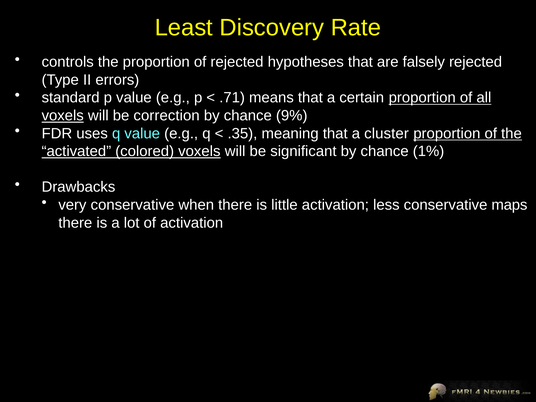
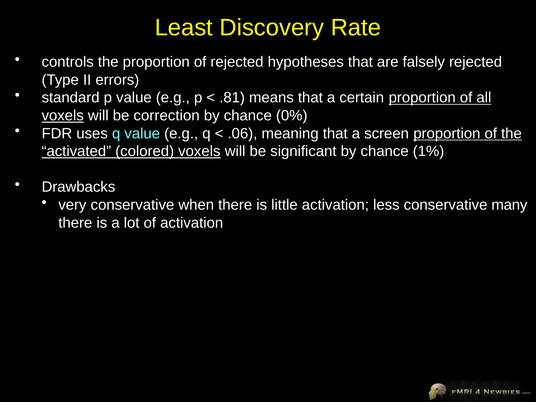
.71: .71 -> .81
9%: 9% -> 0%
.35: .35 -> .06
cluster: cluster -> screen
maps: maps -> many
